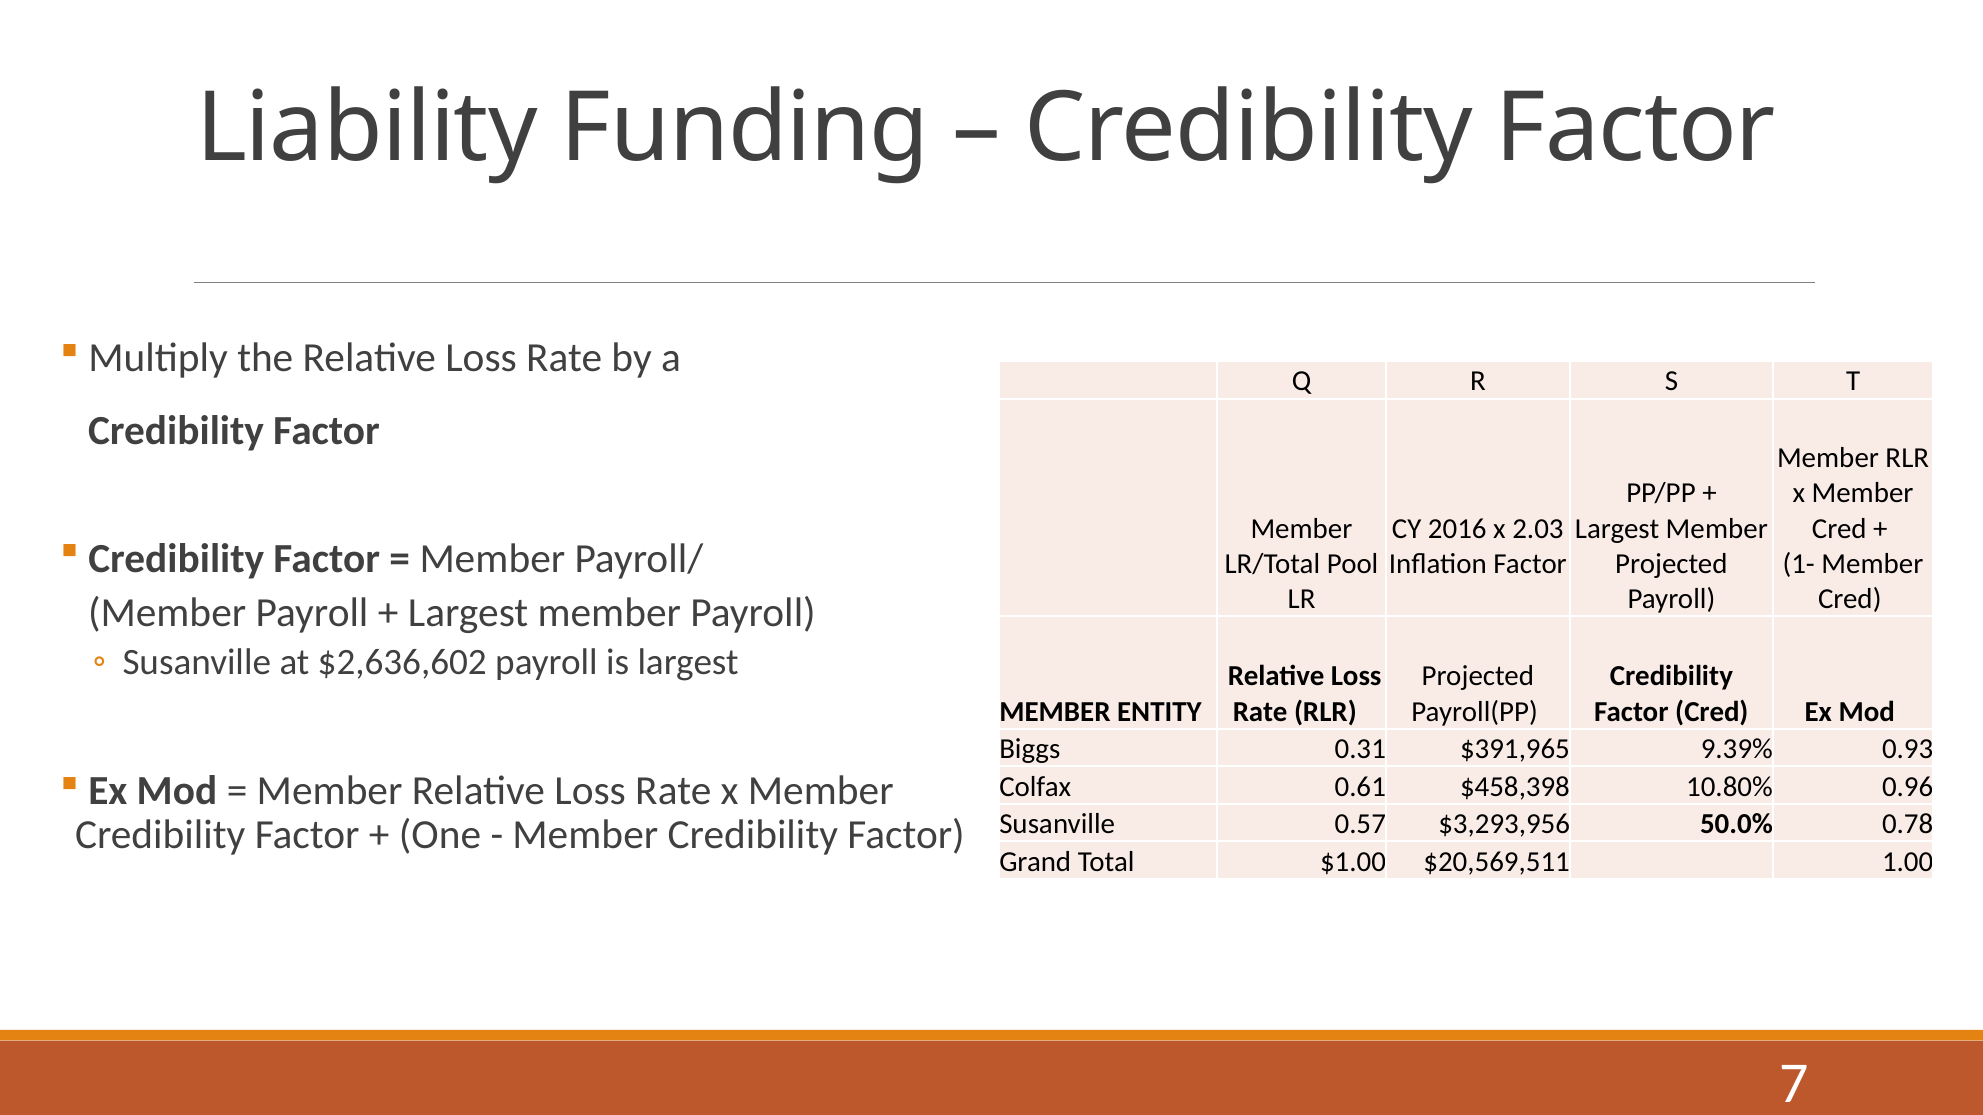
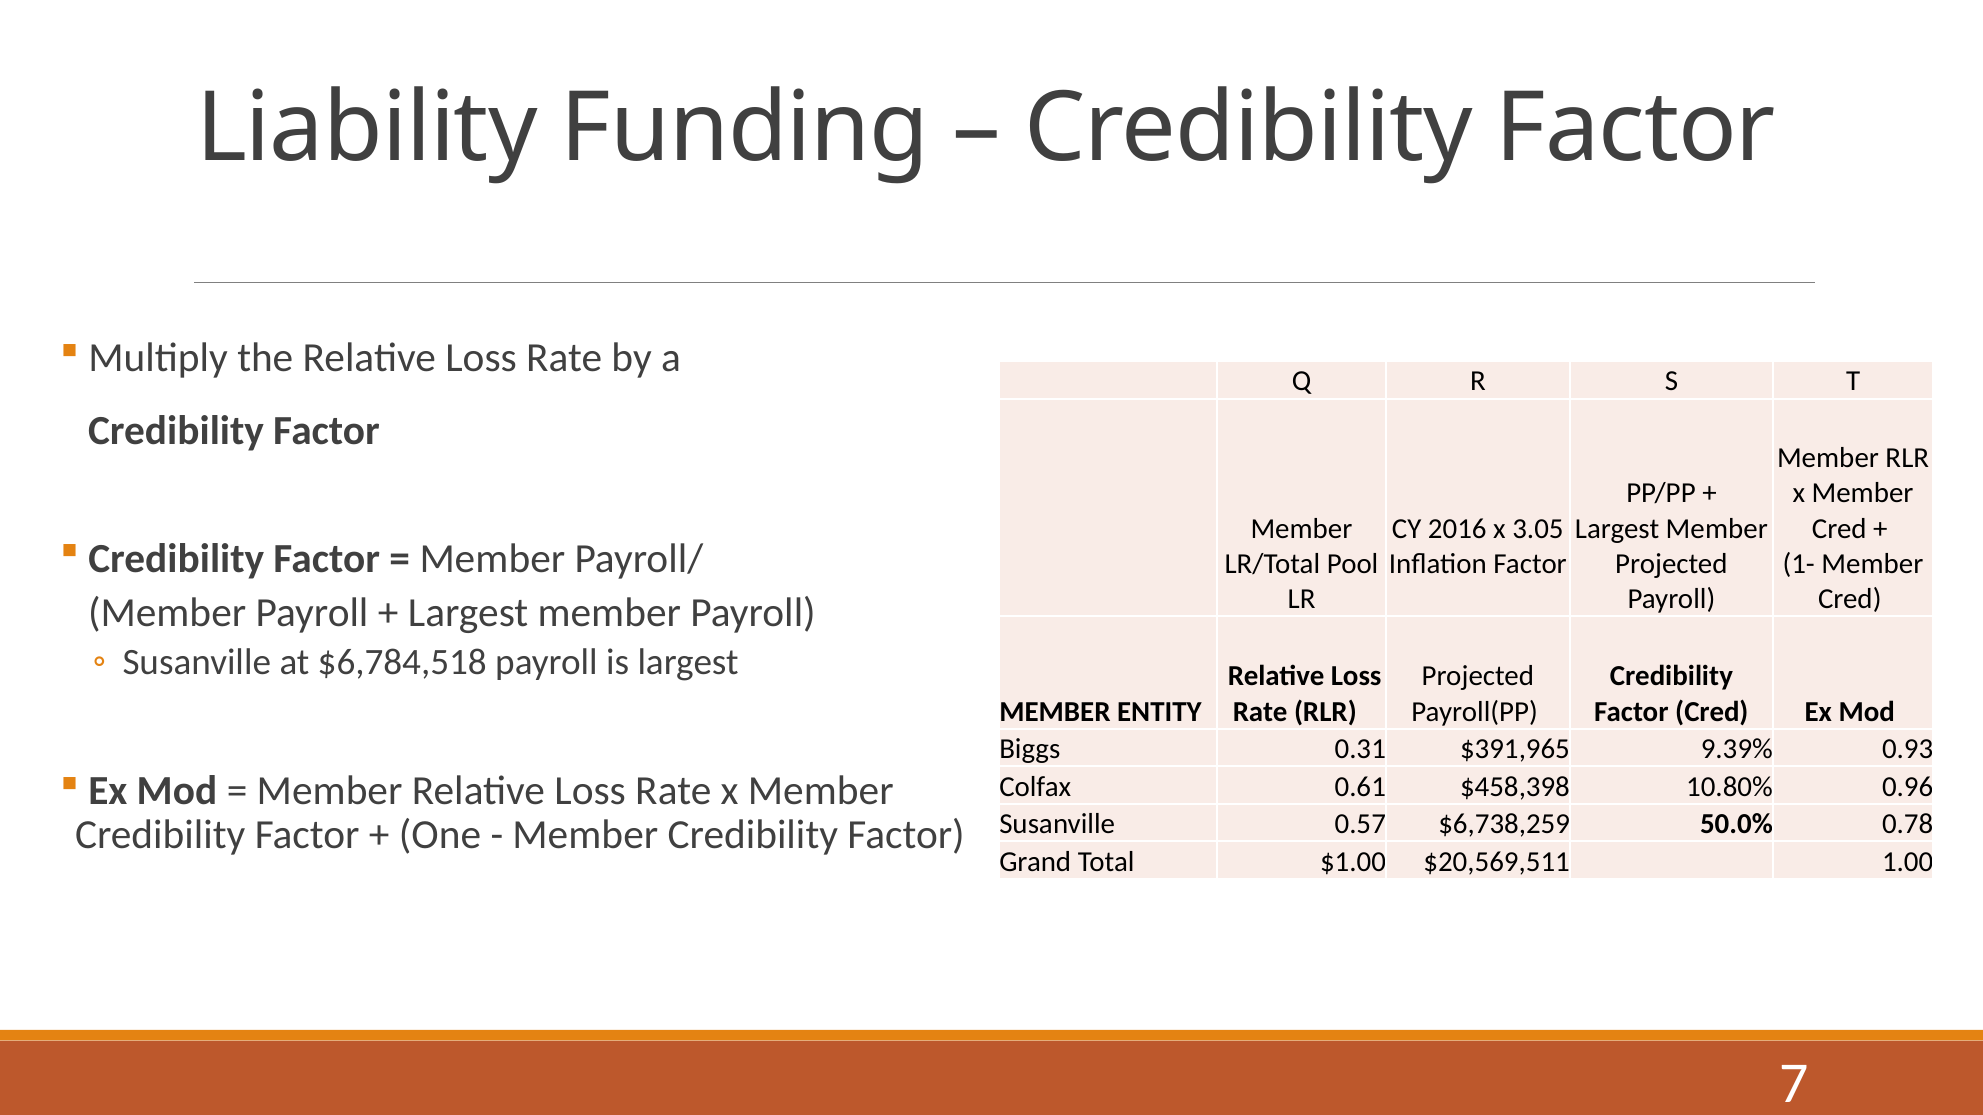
2.03: 2.03 -> 3.05
$2,636,602: $2,636,602 -> $6,784,518
$3,293,956: $3,293,956 -> $6,738,259
